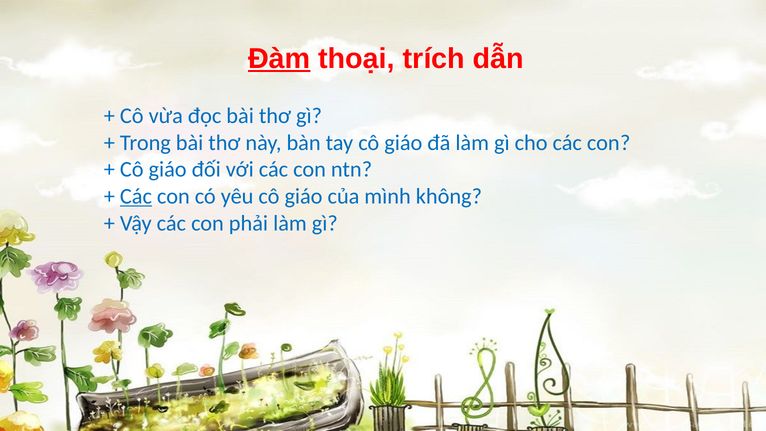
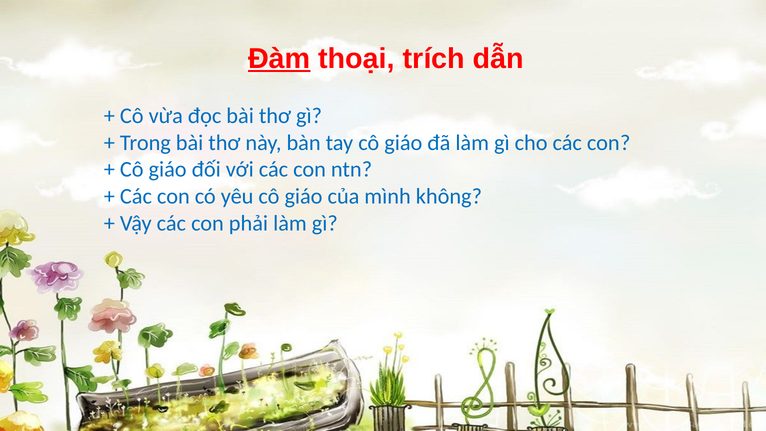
Các at (136, 196) underline: present -> none
